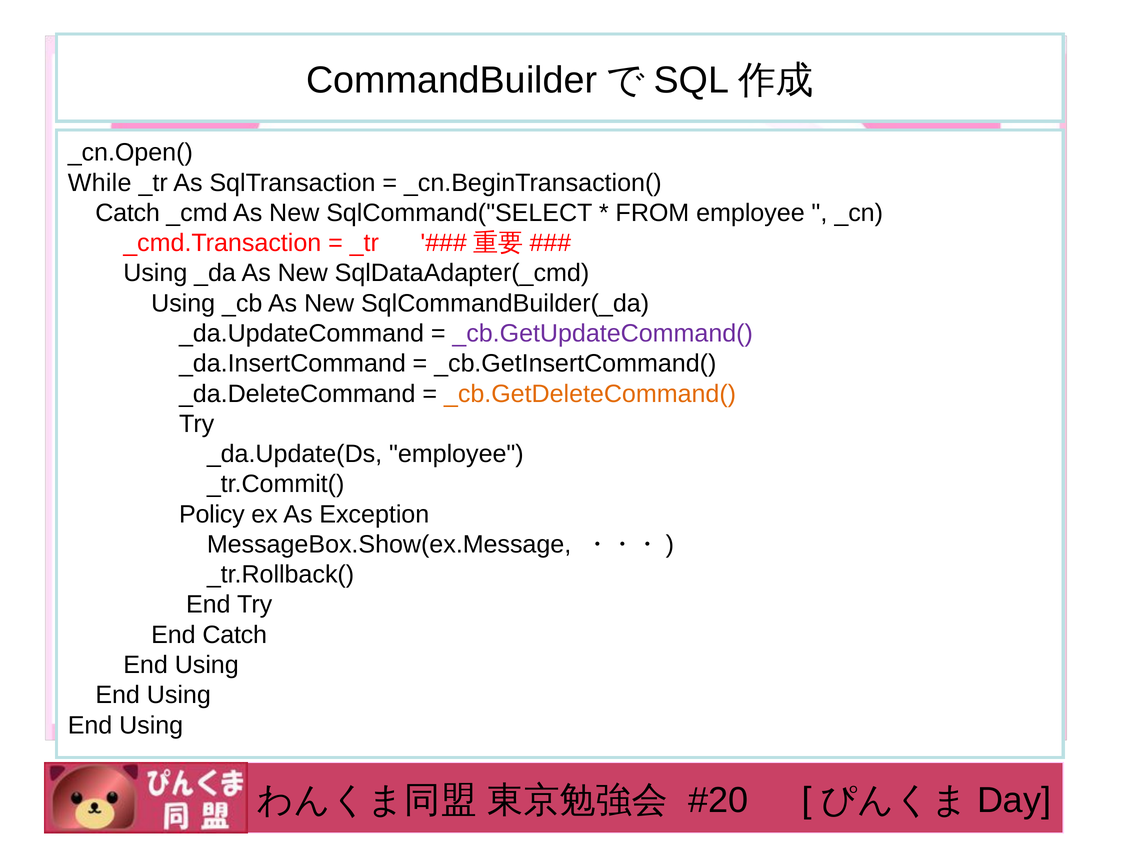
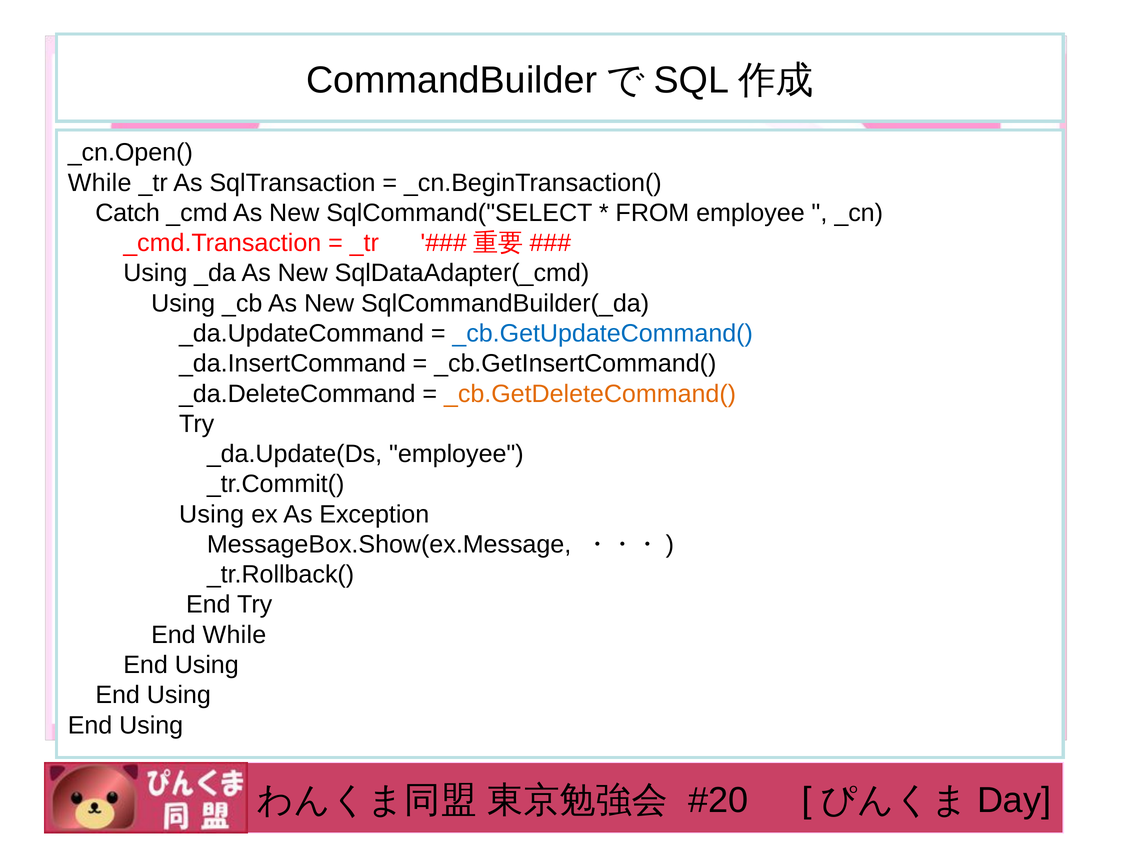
_cb.GetUpdateCommand( colour: purple -> blue
Policy at (212, 514): Policy -> Using
End Catch: Catch -> While
